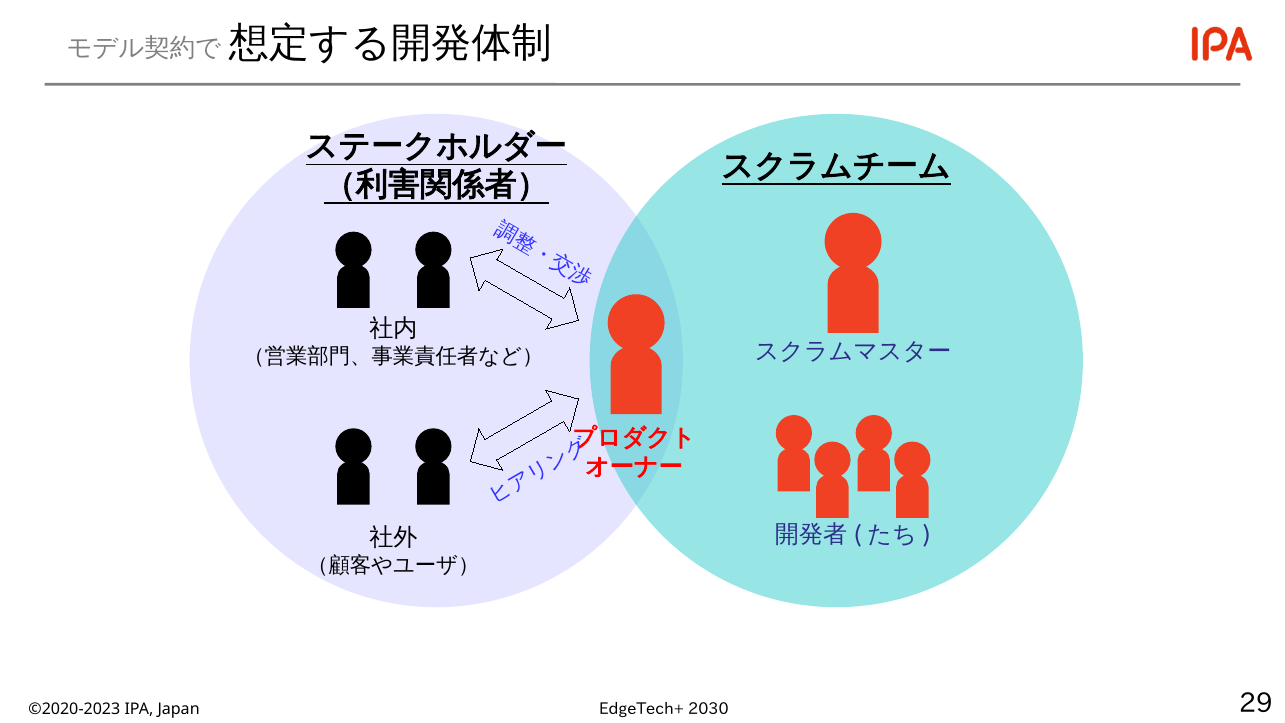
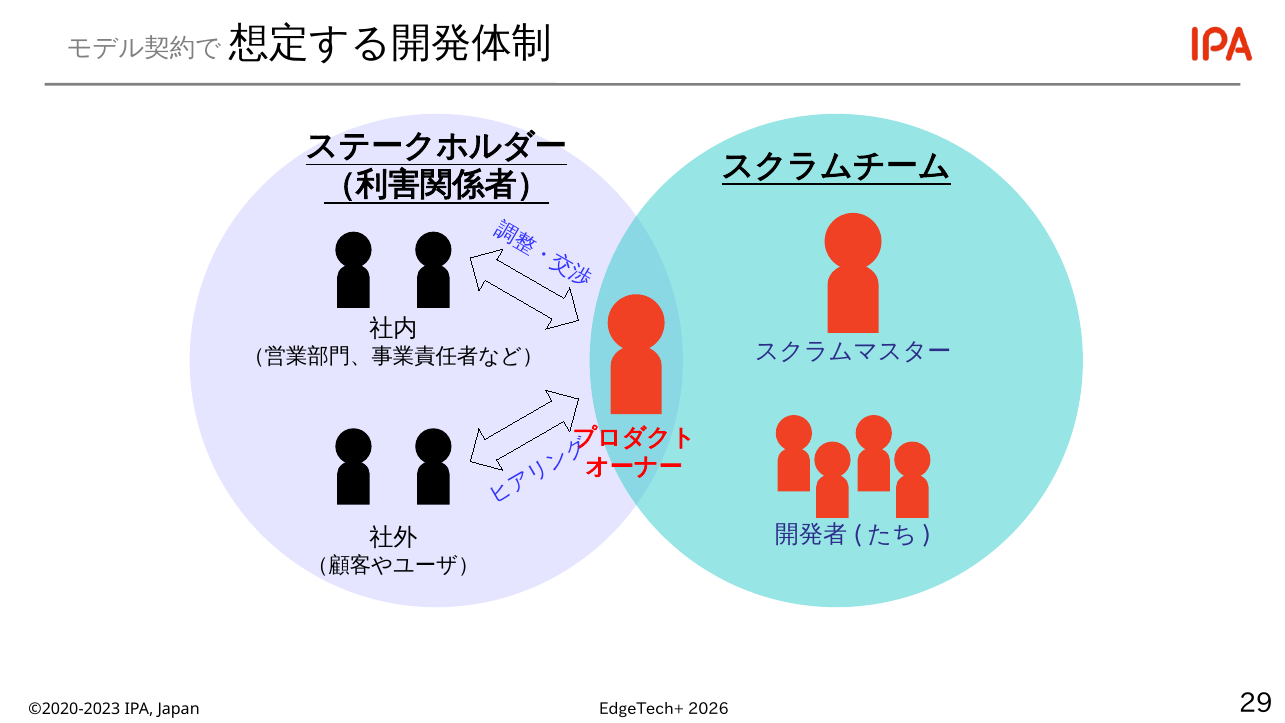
2030: 2030 -> 2026
